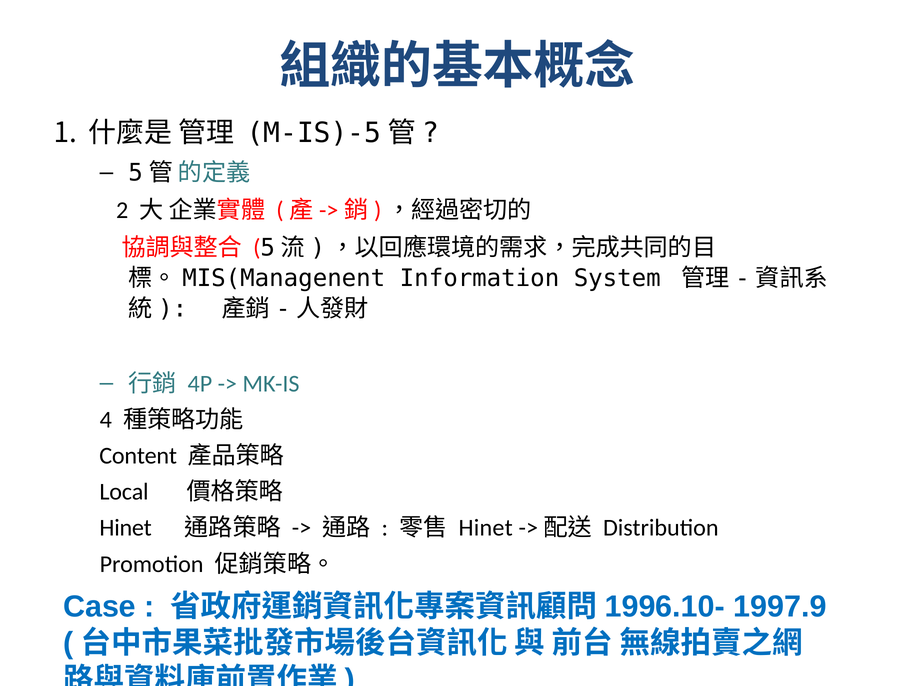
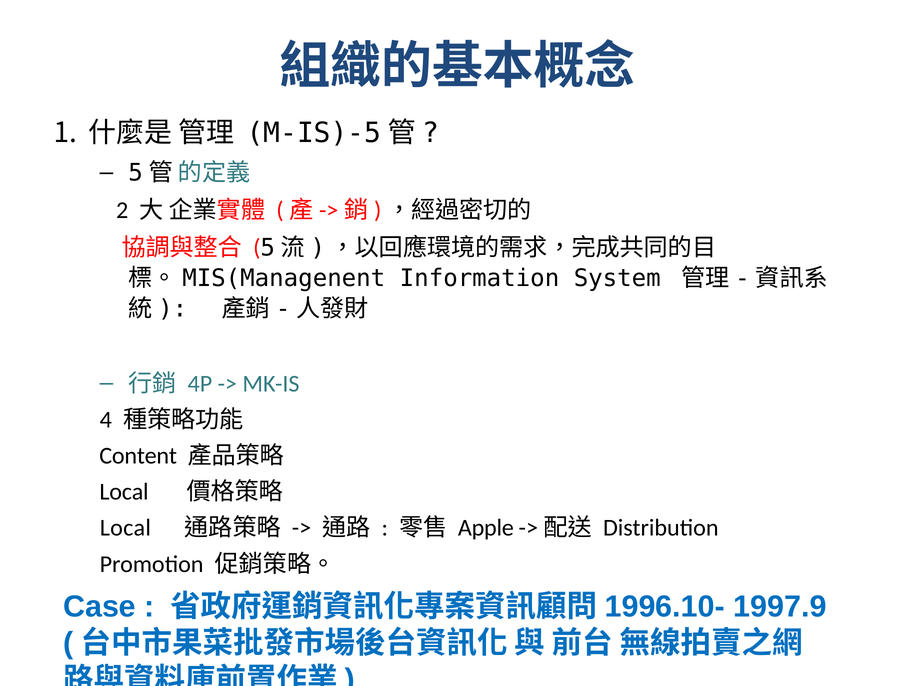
Hinet at (126, 528): Hinet -> Local
Hinet at (486, 528): Hinet -> Apple
